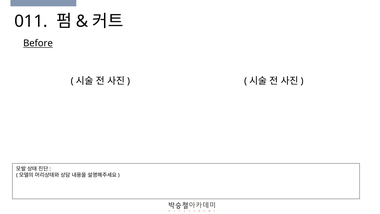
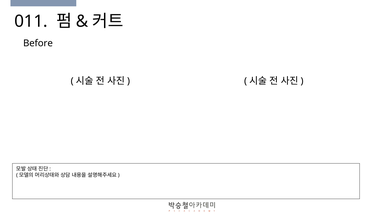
Before underline: present -> none
